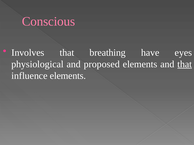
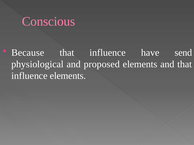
Involves: Involves -> Because
breathing at (108, 53): breathing -> influence
eyes: eyes -> send
that at (185, 64) underline: present -> none
